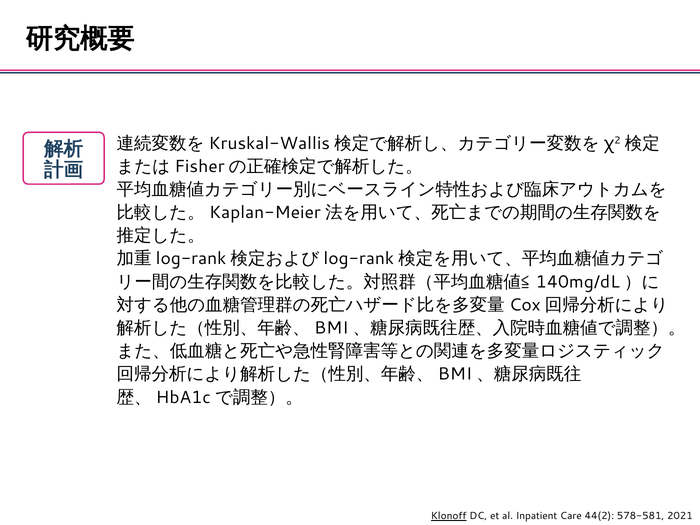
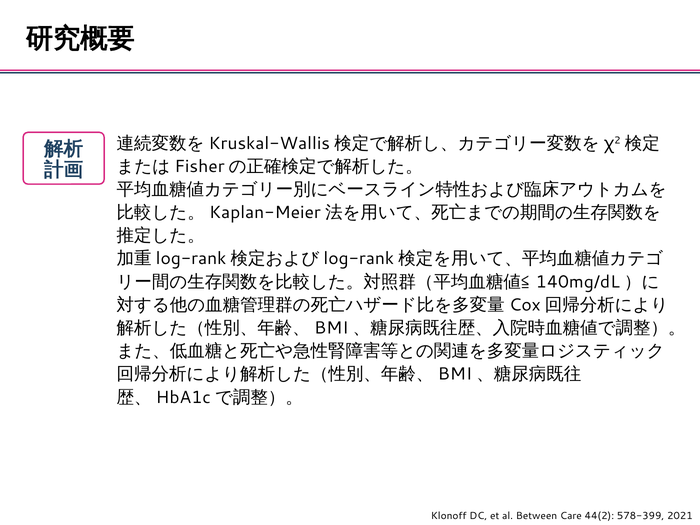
Klonoff underline: present -> none
Inpatient: Inpatient -> Between
578-581: 578-581 -> 578-399
